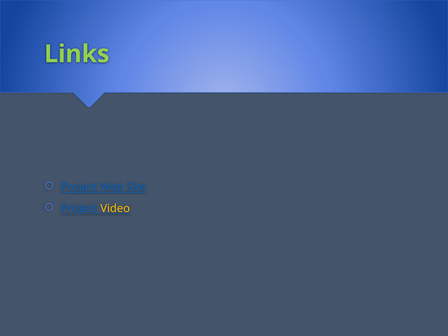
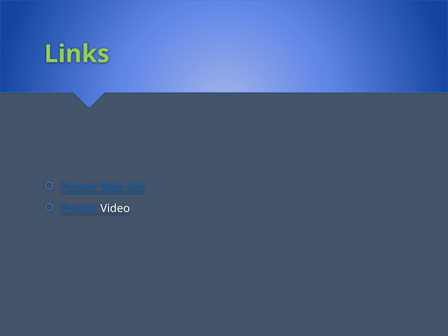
Video colour: yellow -> white
